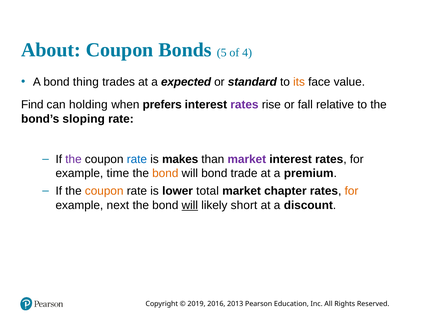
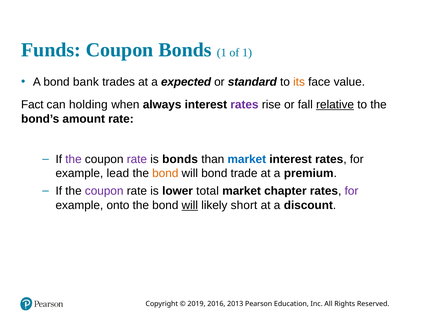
About: About -> Funds
Bonds 5: 5 -> 1
of 4: 4 -> 1
thing: thing -> bank
Find: Find -> Fact
prefers: prefers -> always
relative underline: none -> present
sloping: sloping -> amount
rate at (137, 159) colour: blue -> purple
is makes: makes -> bonds
market at (247, 159) colour: purple -> blue
time: time -> lead
coupon at (104, 191) colour: orange -> purple
for at (352, 191) colour: orange -> purple
next: next -> onto
